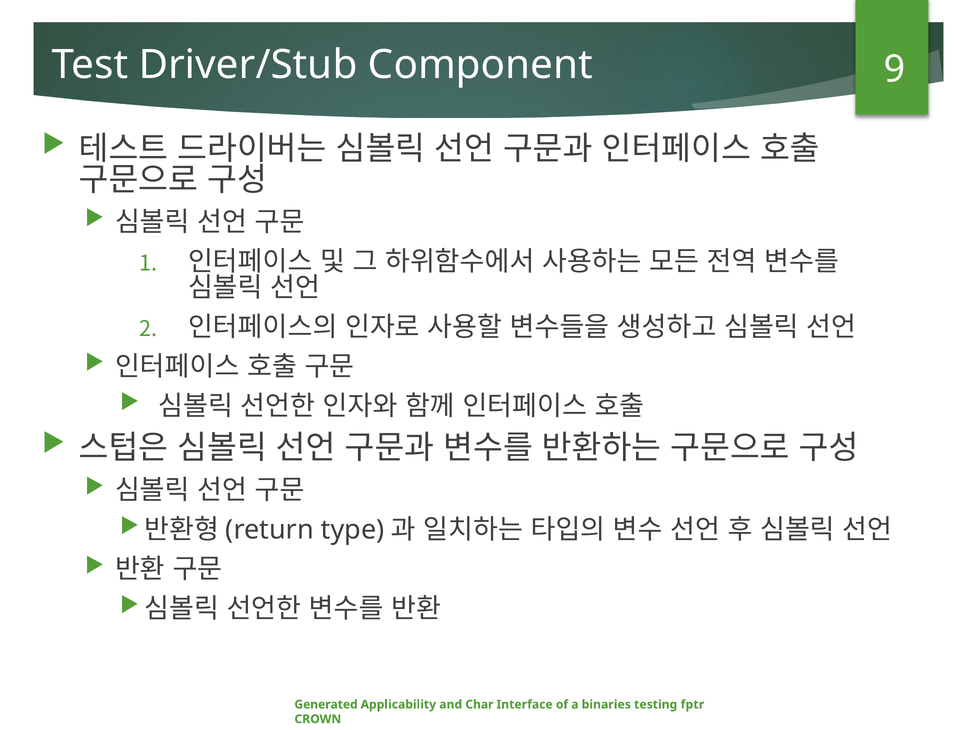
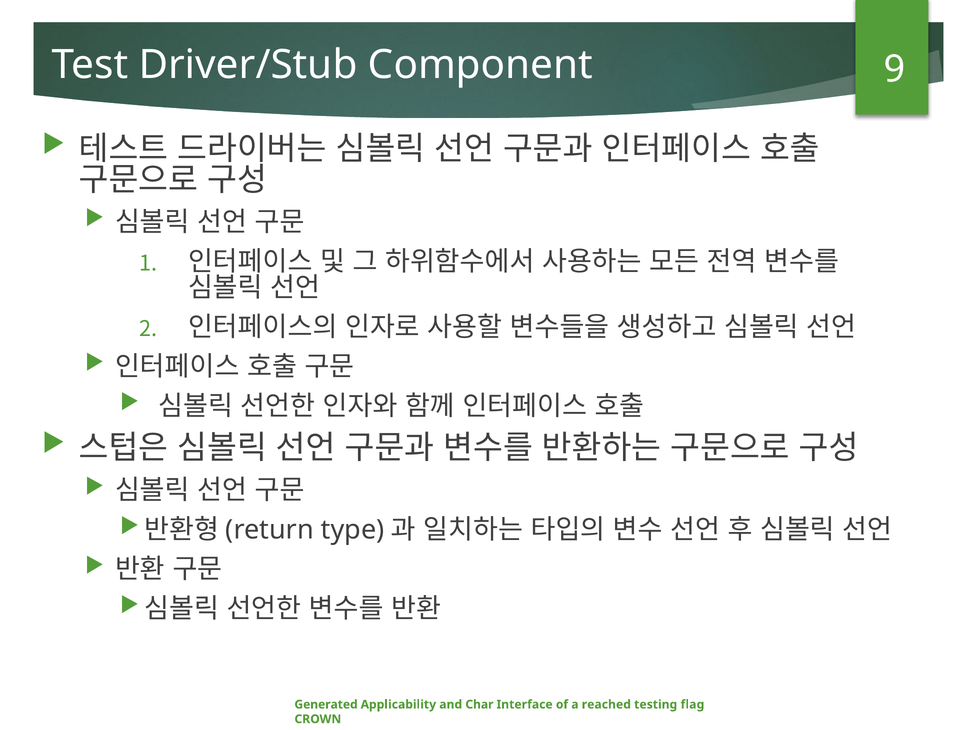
binaries: binaries -> reached
fptr: fptr -> flag
